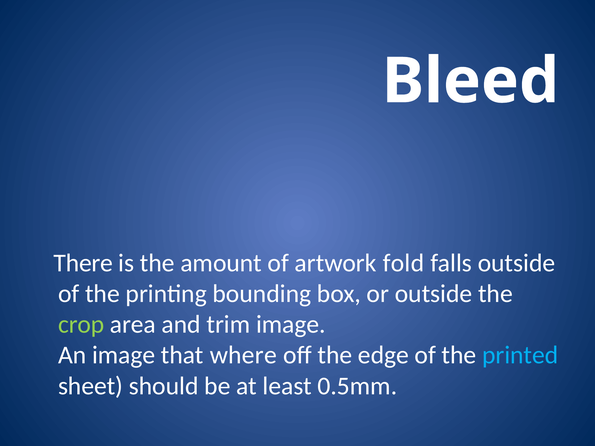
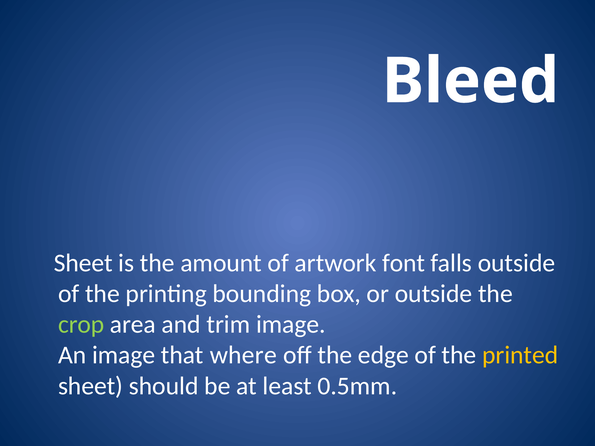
There at (83, 263): There -> Sheet
fold: fold -> font
printed colour: light blue -> yellow
